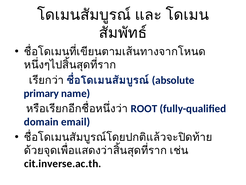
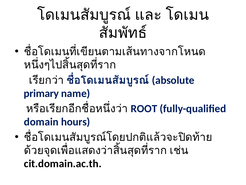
email: email -> hours
cit.inverse.ac.th: cit.inverse.ac.th -> cit.domain.ac.th
